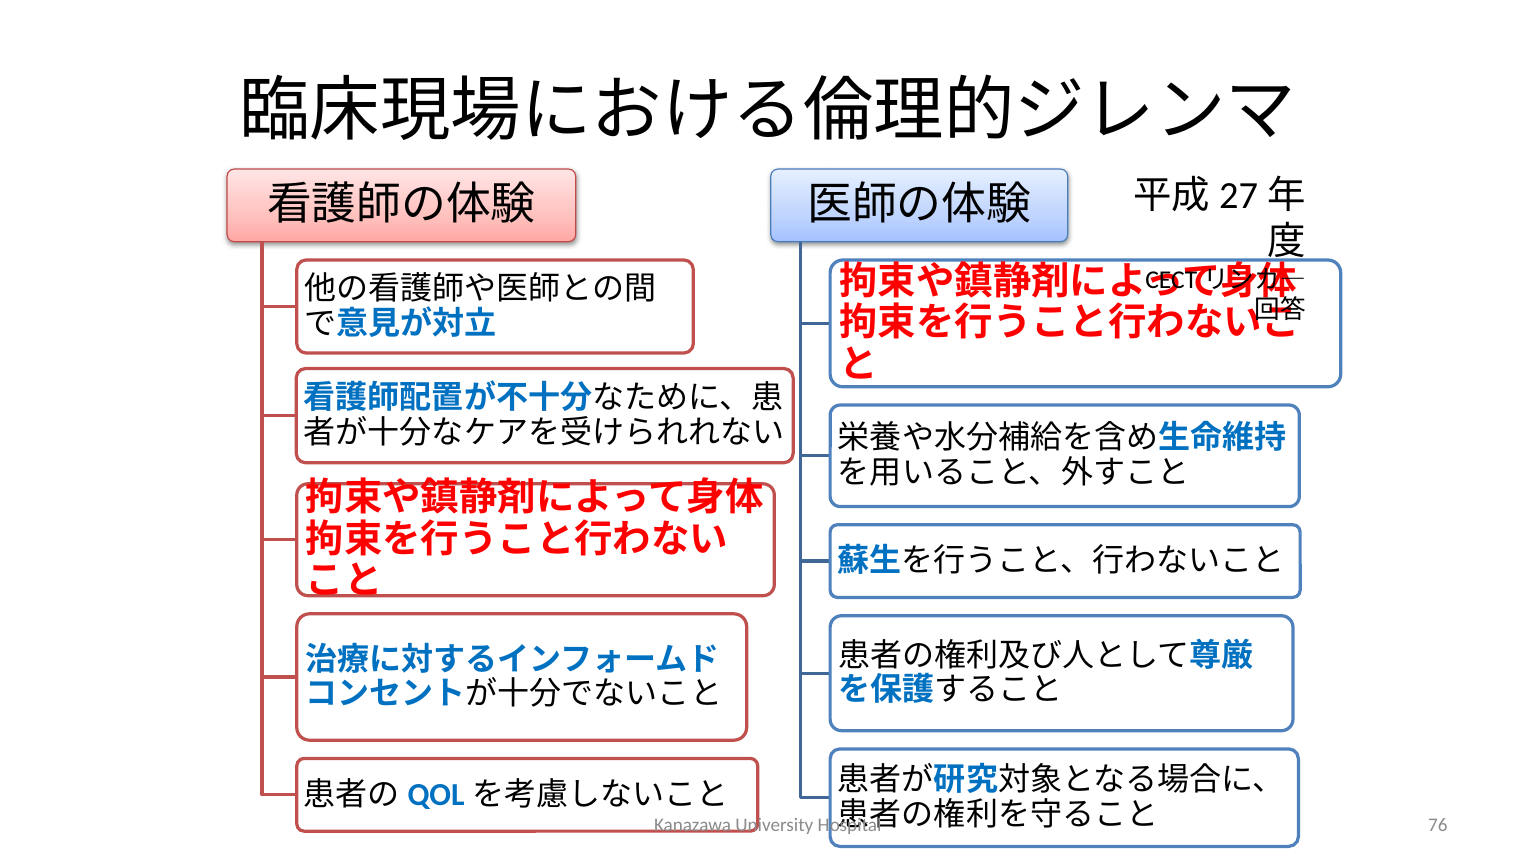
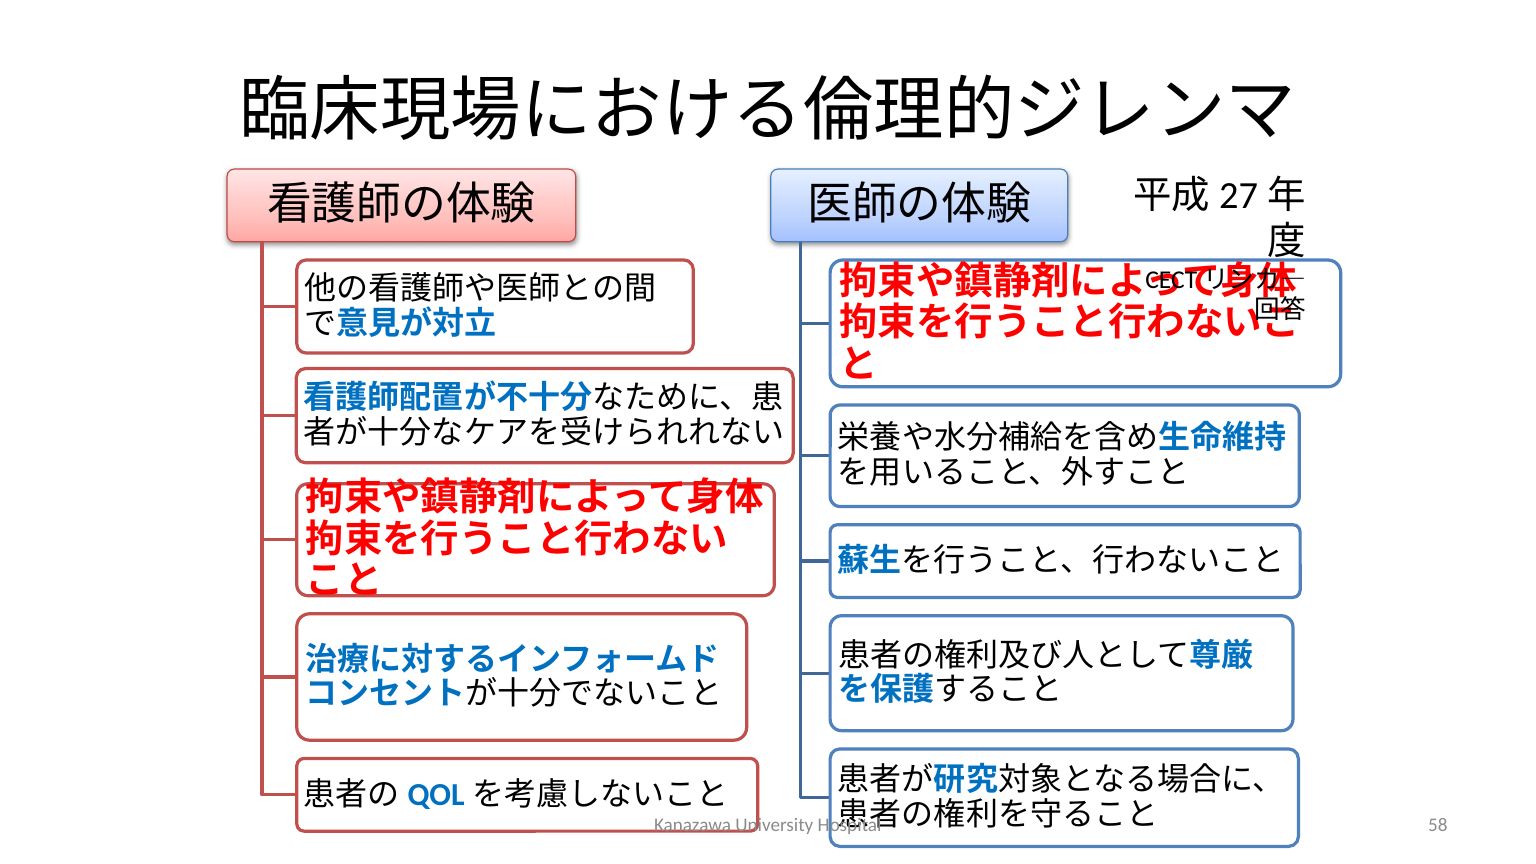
76: 76 -> 58
